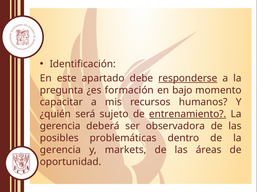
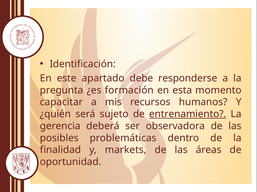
responderse underline: present -> none
bajo: bajo -> esta
gerencia at (60, 150): gerencia -> finalidad
